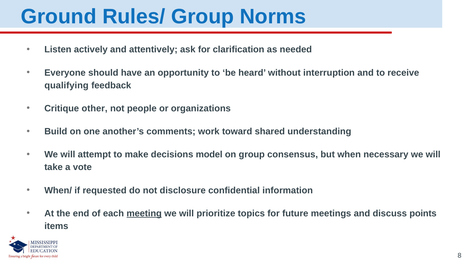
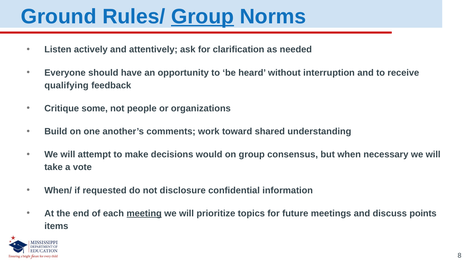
Group at (203, 17) underline: none -> present
other: other -> some
model: model -> would
